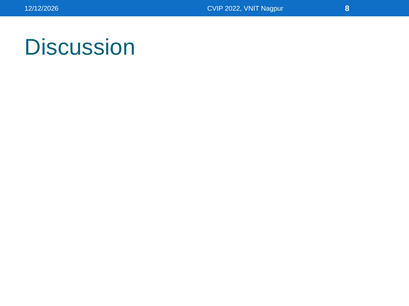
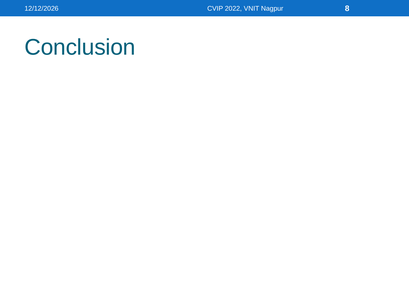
Discussion: Discussion -> Conclusion
